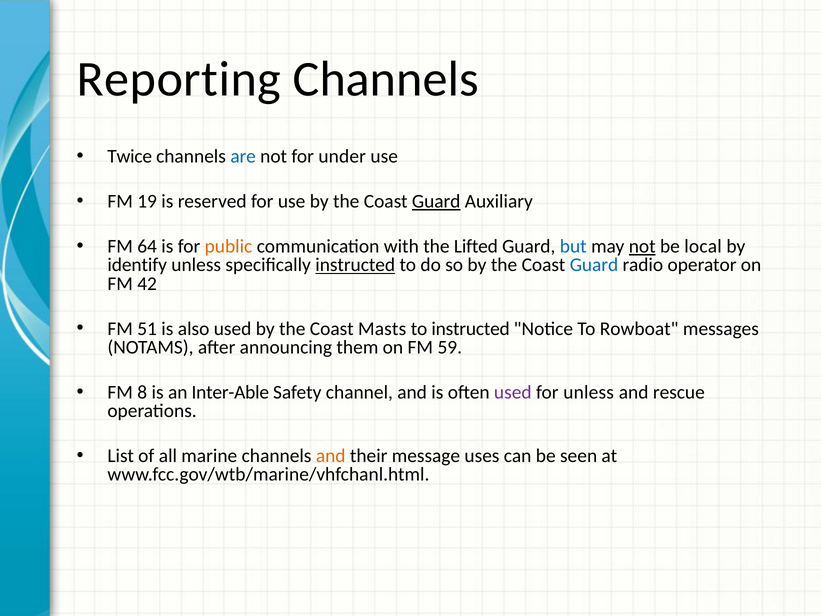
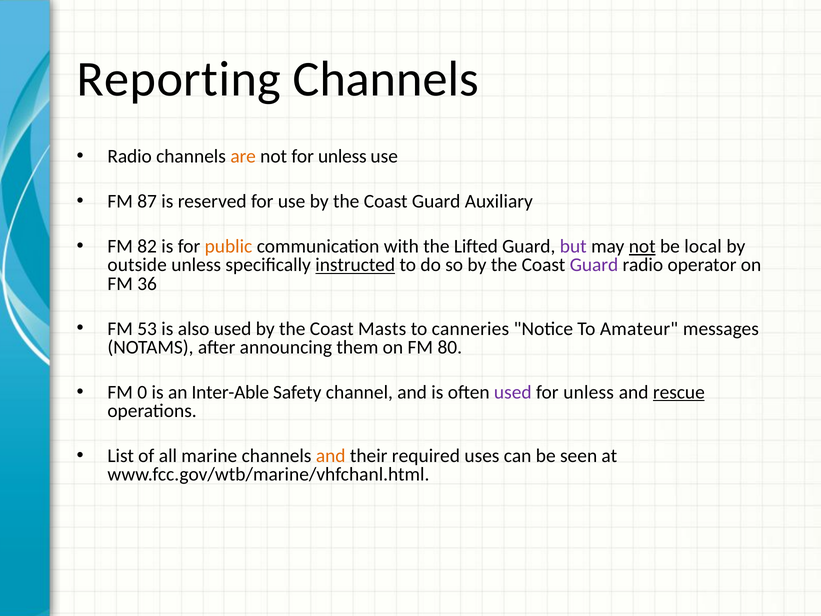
Twice at (130, 156): Twice -> Radio
are colour: blue -> orange
not for under: under -> unless
19: 19 -> 87
Guard at (436, 201) underline: present -> none
64: 64 -> 82
but colour: blue -> purple
identify: identify -> outside
Guard at (594, 265) colour: blue -> purple
42: 42 -> 36
51: 51 -> 53
to instructed: instructed -> canneries
Rowboat: Rowboat -> Amateur
59: 59 -> 80
8: 8 -> 0
rescue underline: none -> present
message: message -> required
